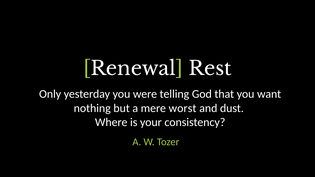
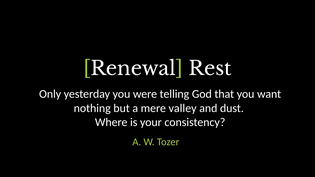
worst: worst -> valley
